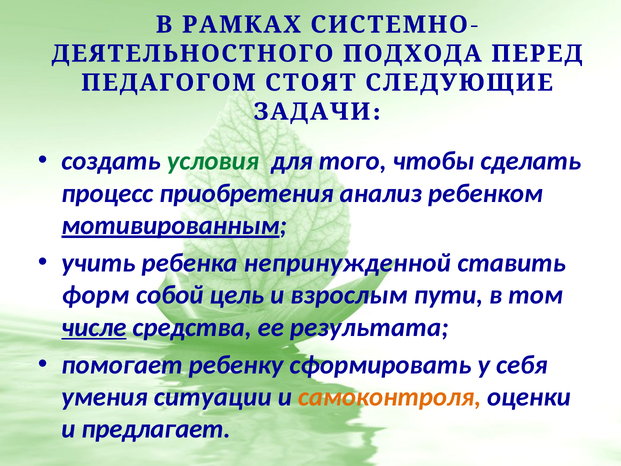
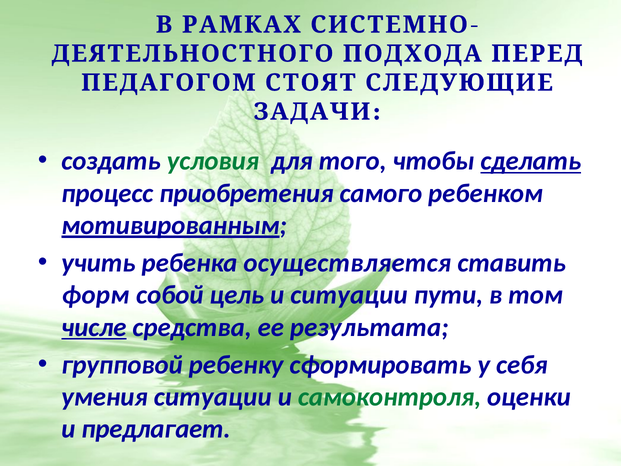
сделать underline: none -> present
анализ: анализ -> самого
непринужденной: непринужденной -> осуществляется
и взрослым: взрослым -> ситуации
помогает: помогает -> групповой
самоконтроля colour: orange -> green
